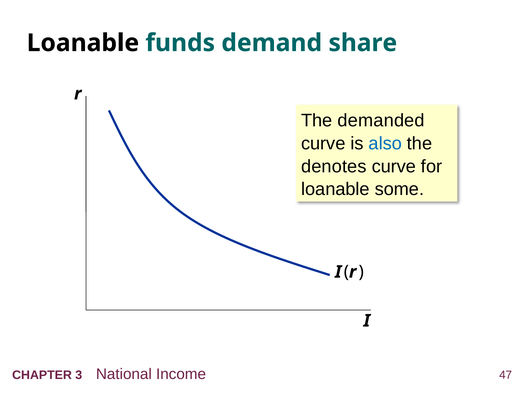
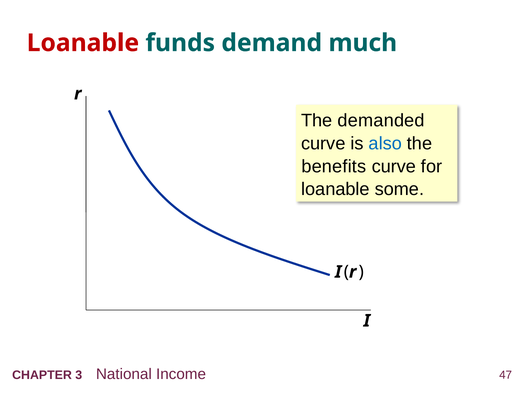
Loanable at (83, 43) colour: black -> red
share: share -> much
denotes: denotes -> benefits
